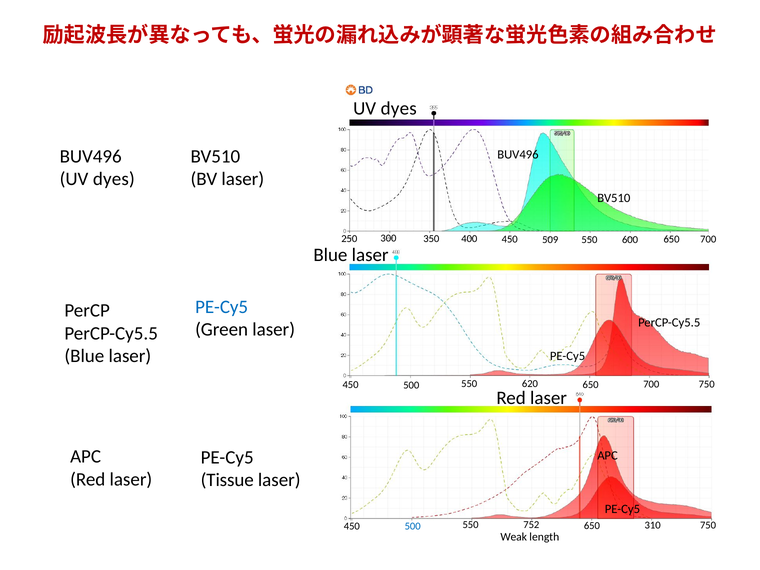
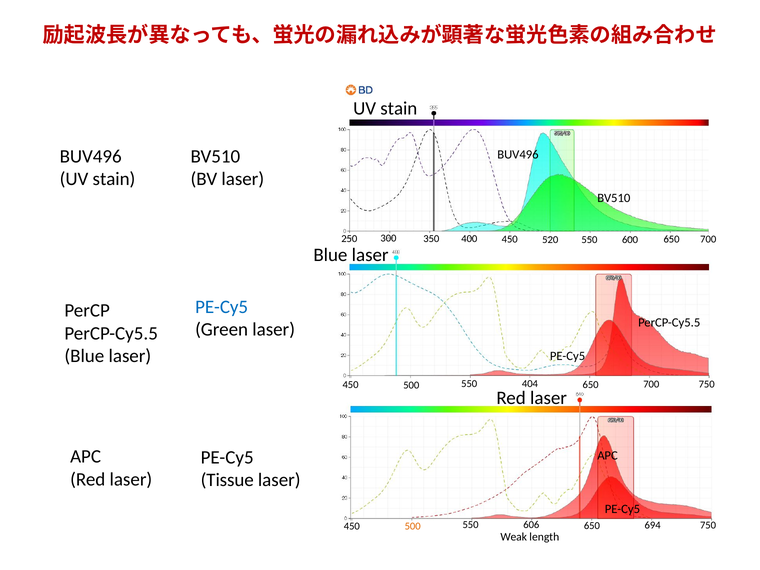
dyes at (399, 108): dyes -> stain
dyes at (114, 179): dyes -> stain
509: 509 -> 520
620: 620 -> 404
500 at (413, 526) colour: blue -> orange
752: 752 -> 606
310: 310 -> 694
